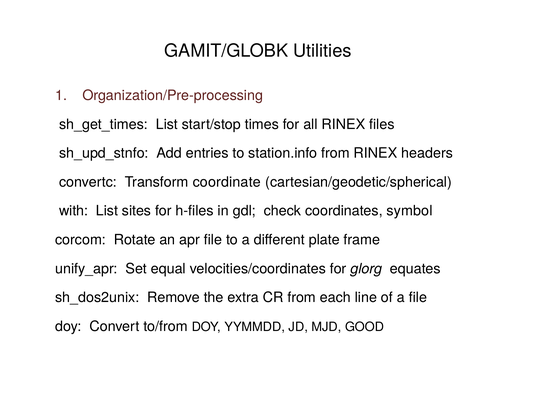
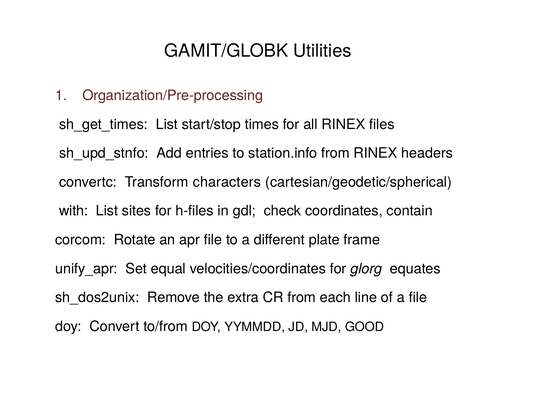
coordinate: coordinate -> characters
symbol: symbol -> contain
